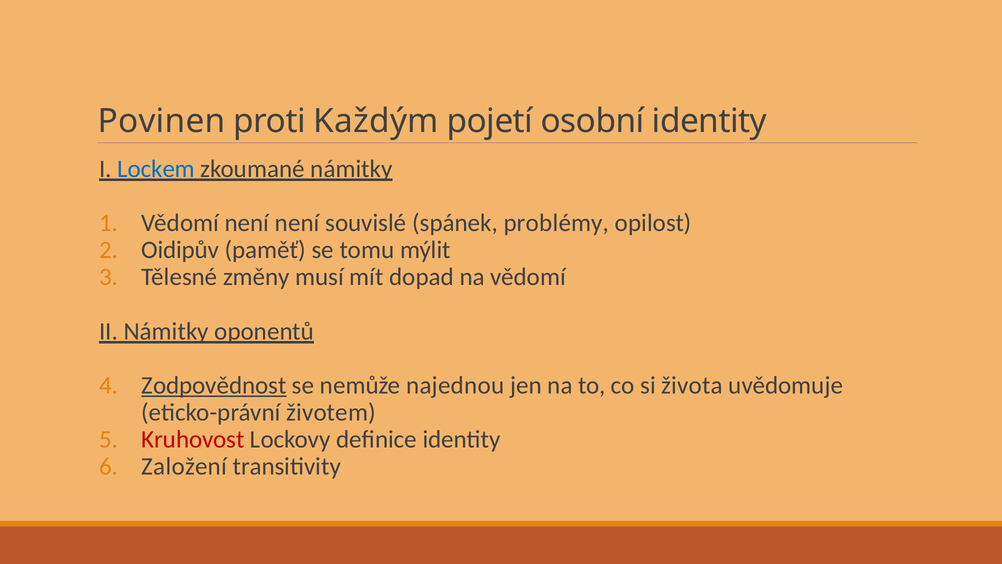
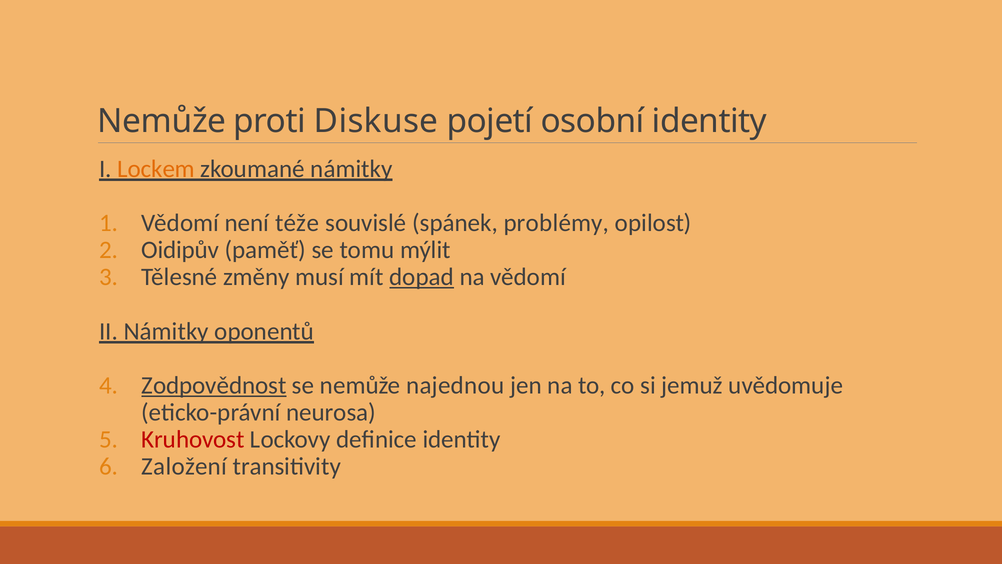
Povinen at (161, 121): Povinen -> Nemůže
Každým: Každým -> Diskuse
Lockem colour: blue -> orange
není není: není -> téže
dopad underline: none -> present
života: života -> jemuž
životem: životem -> neurosa
